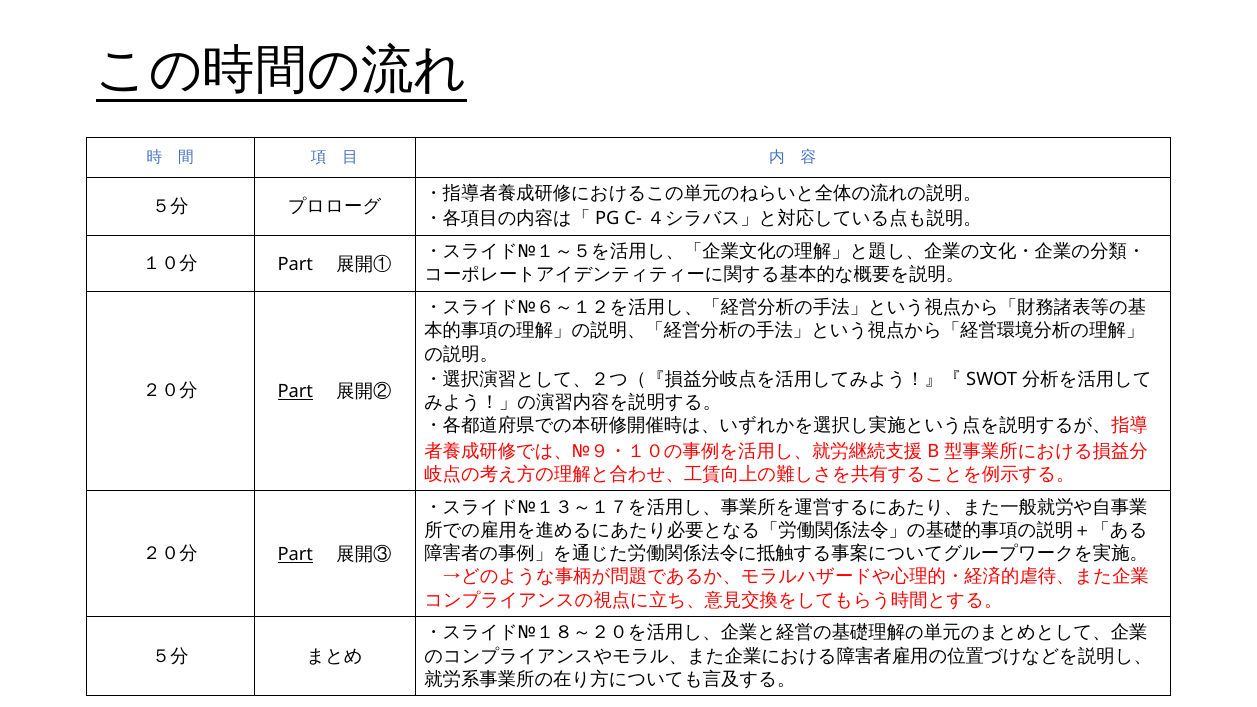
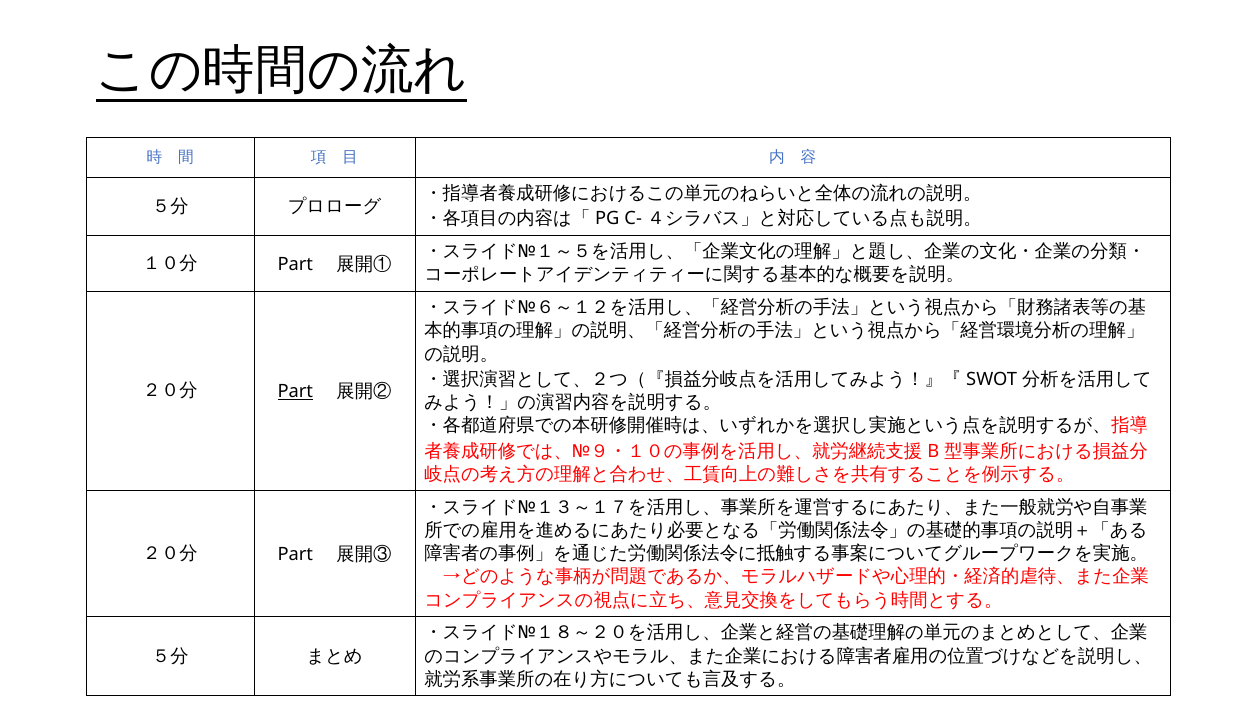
Part at (295, 555) underline: present -> none
